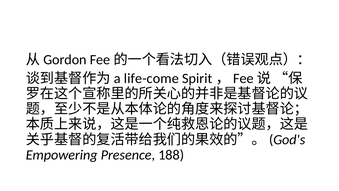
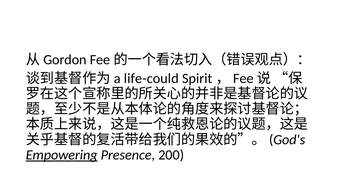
life-come: life-come -> life-could
Empowering underline: none -> present
188: 188 -> 200
